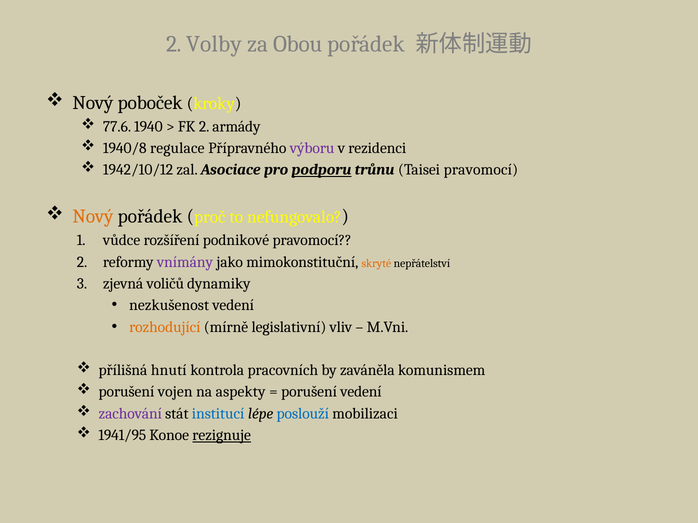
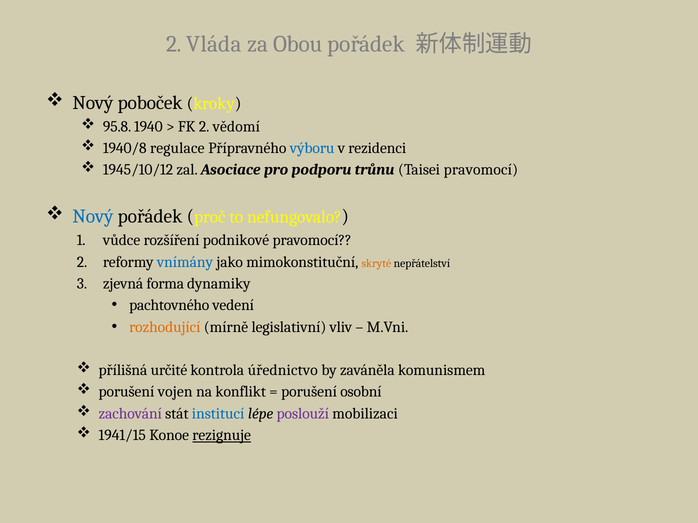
Volby: Volby -> Vláda
77.6: 77.6 -> 95.8
armády: armády -> vědomí
výboru colour: purple -> blue
1942/10/12: 1942/10/12 -> 1945/10/12
podporu underline: present -> none
Nový at (93, 217) colour: orange -> blue
vnímány colour: purple -> blue
voličů: voličů -> forma
nezkušenost: nezkušenost -> pachtovného
hnutí: hnutí -> určité
pracovních: pracovních -> úřednictvo
aspekty: aspekty -> konflikt
porušení vedení: vedení -> osobní
poslouží colour: blue -> purple
1941/95: 1941/95 -> 1941/15
